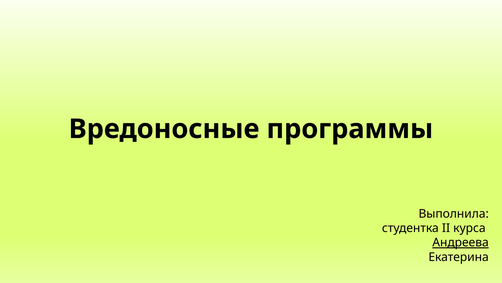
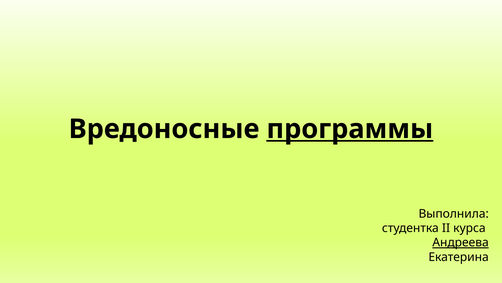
программы underline: none -> present
